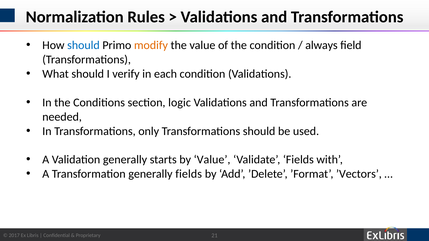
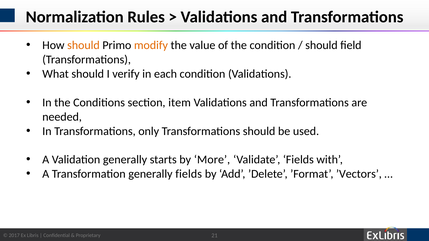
should at (83, 45) colour: blue -> orange
always at (321, 45): always -> should
logic: logic -> item
by Value: Value -> More
